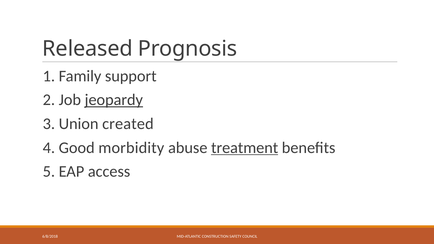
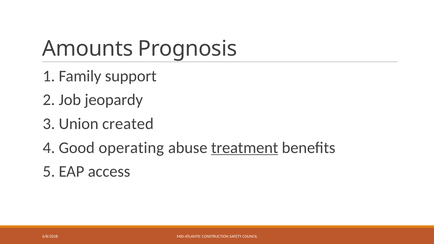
Released: Released -> Amounts
jeopardy underline: present -> none
morbidity: morbidity -> operating
